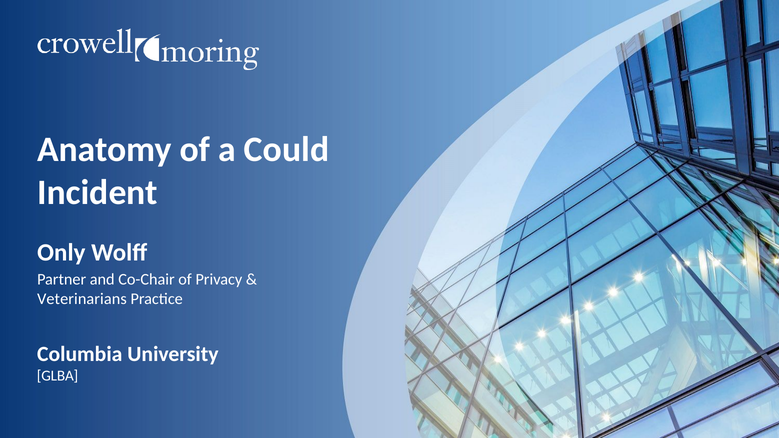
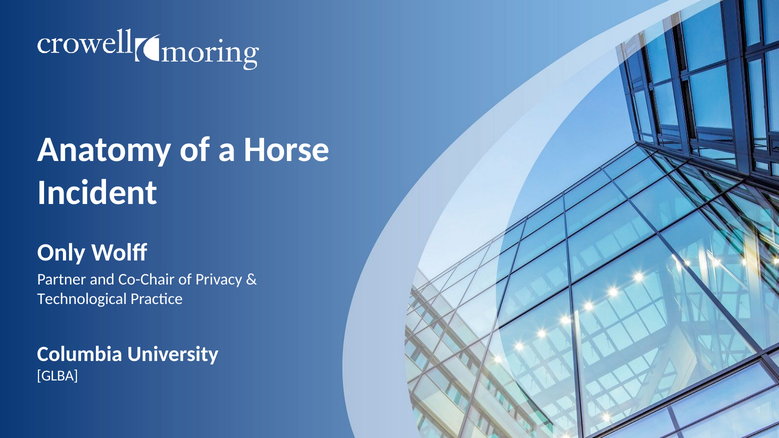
Could: Could -> Horse
Veterinarians: Veterinarians -> Technological
